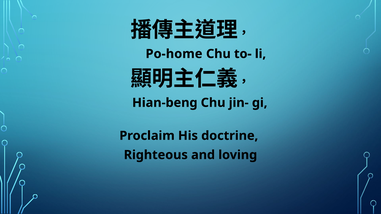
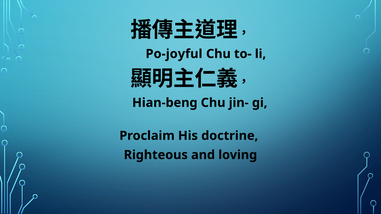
Po-home: Po-home -> Po-joyful
